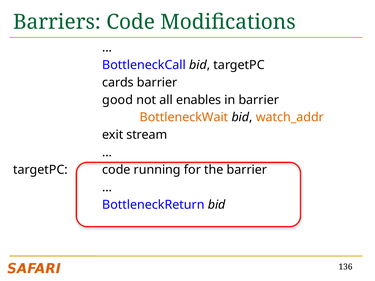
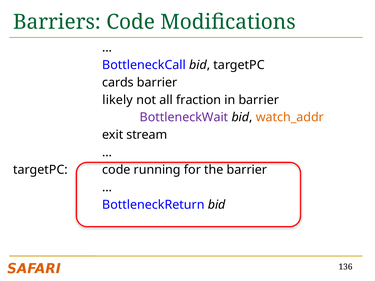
good: good -> likely
enables: enables -> fraction
BottleneckWait colour: orange -> purple
